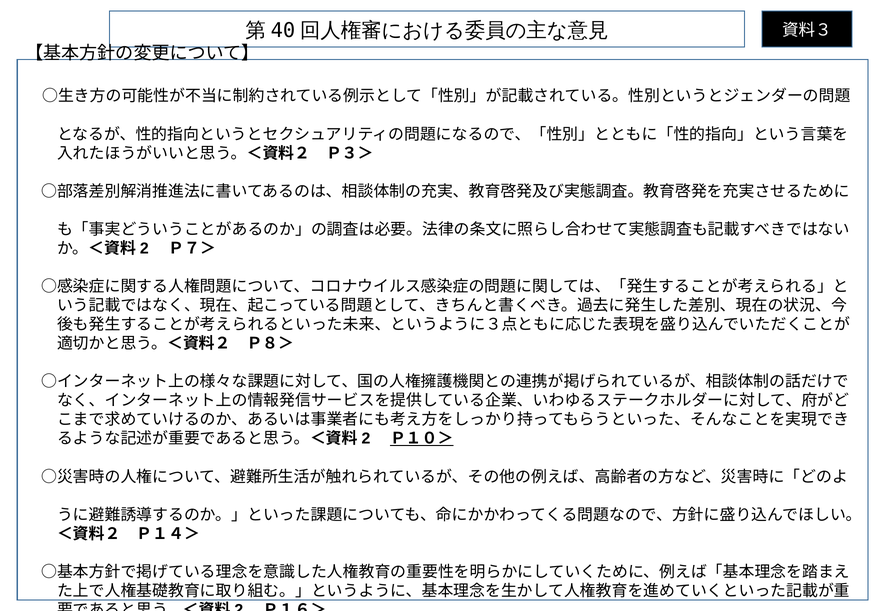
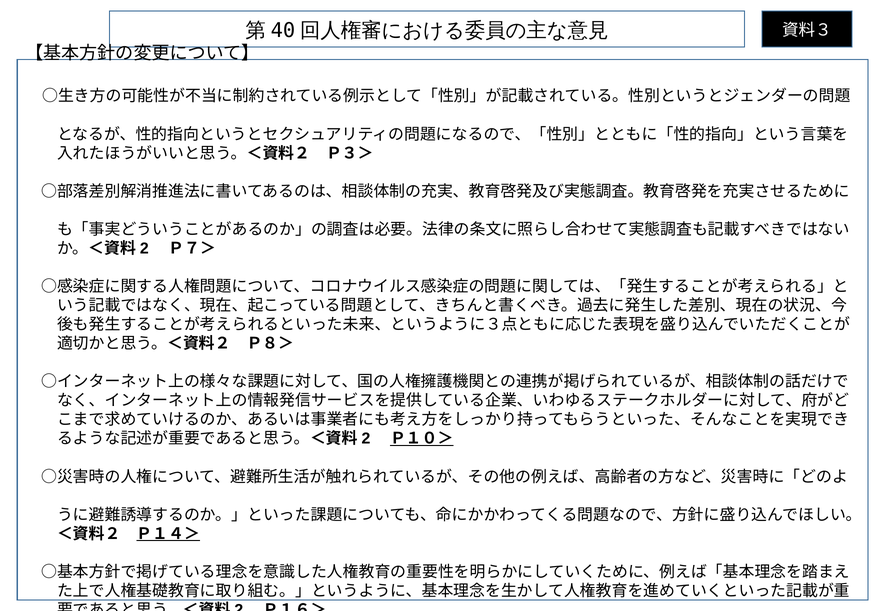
Ｐ１４＞ underline: none -> present
